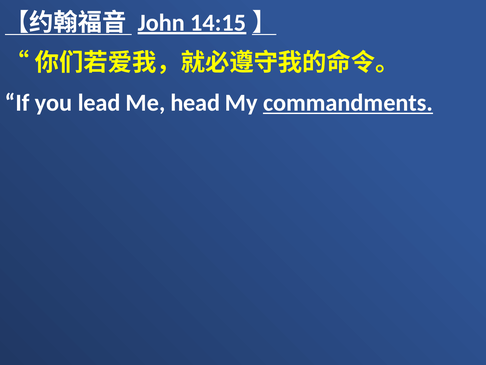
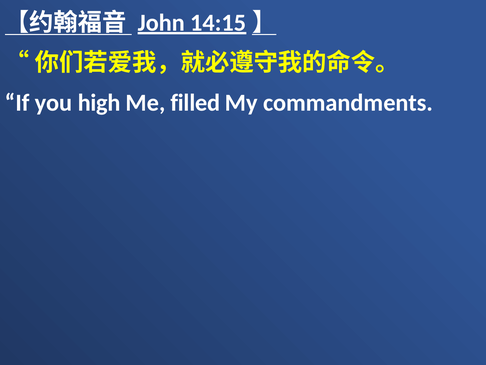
lead: lead -> high
head: head -> filled
commandments underline: present -> none
